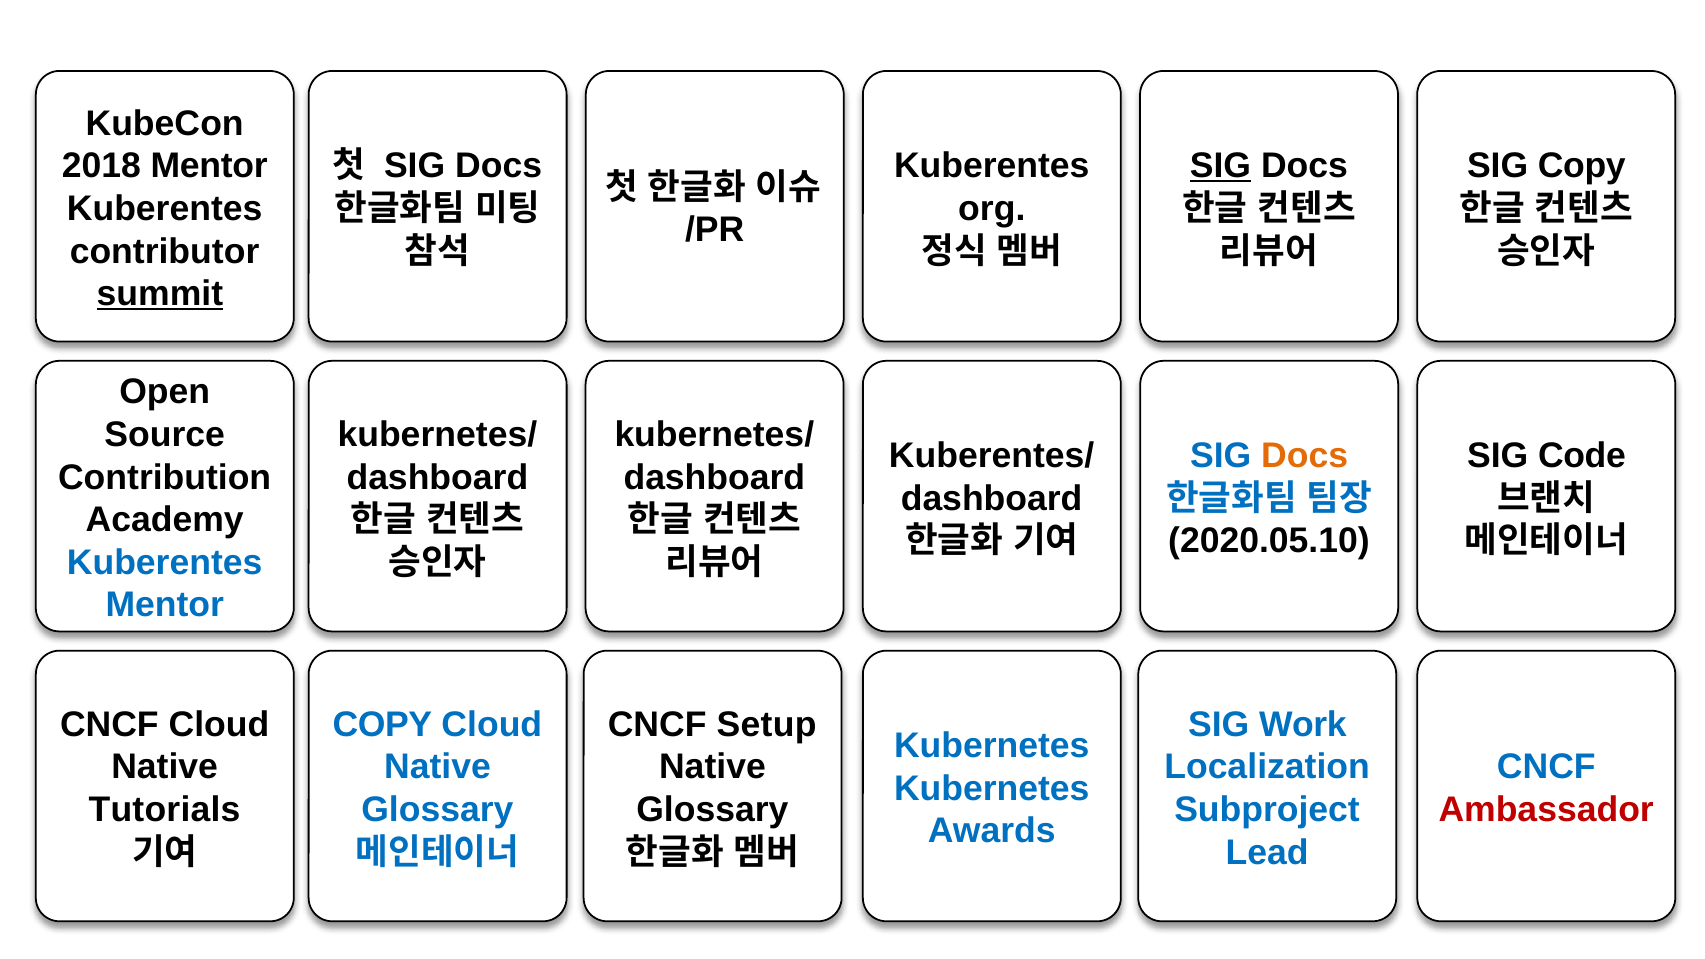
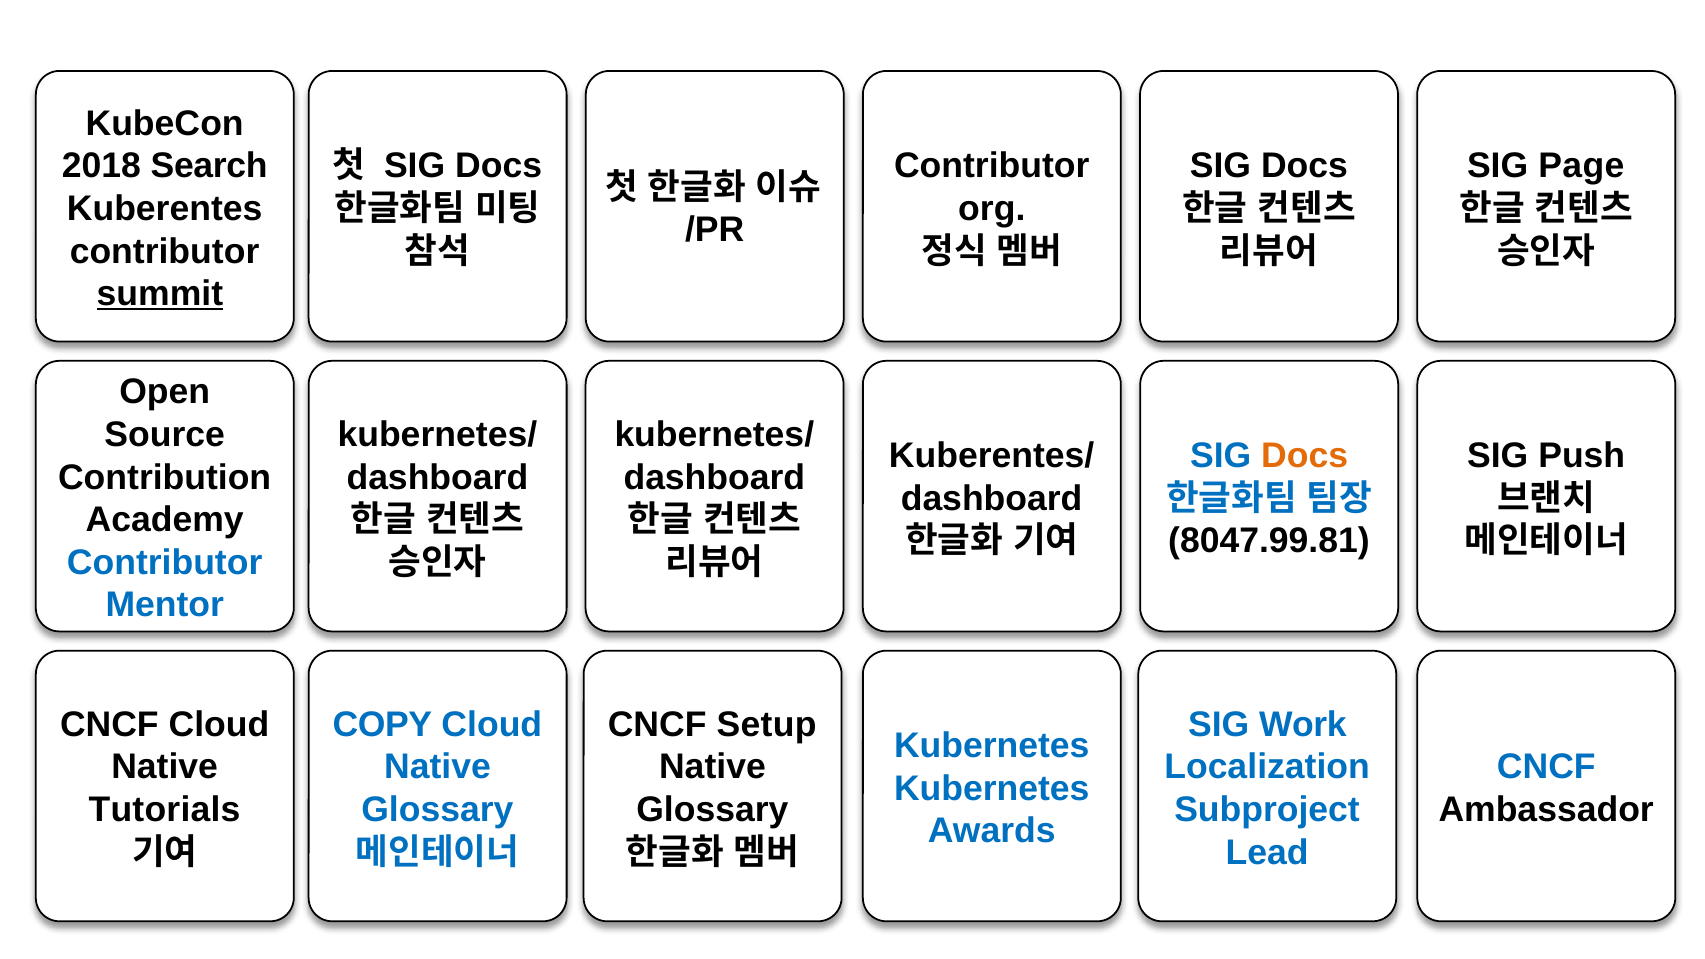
2018 Mentor: Mentor -> Search
Kuberentes at (992, 166): Kuberentes -> Contributor
SIG at (1220, 166) underline: present -> none
SIG Copy: Copy -> Page
Code: Code -> Push
2020.05.10: 2020.05.10 -> 8047.99.81
Kuberentes at (165, 563): Kuberentes -> Contributor
Ambassador colour: red -> black
